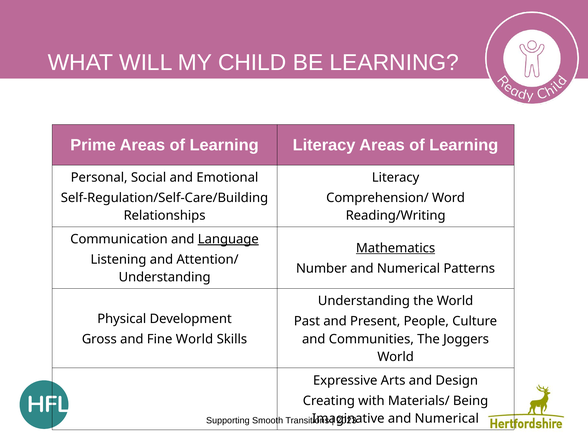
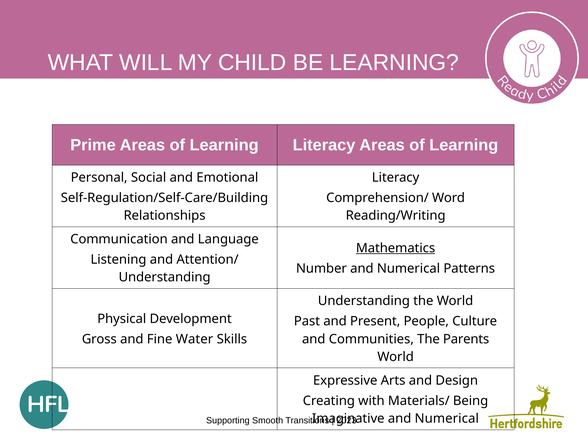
Language underline: present -> none
Fine World: World -> Water
Joggers: Joggers -> Parents
